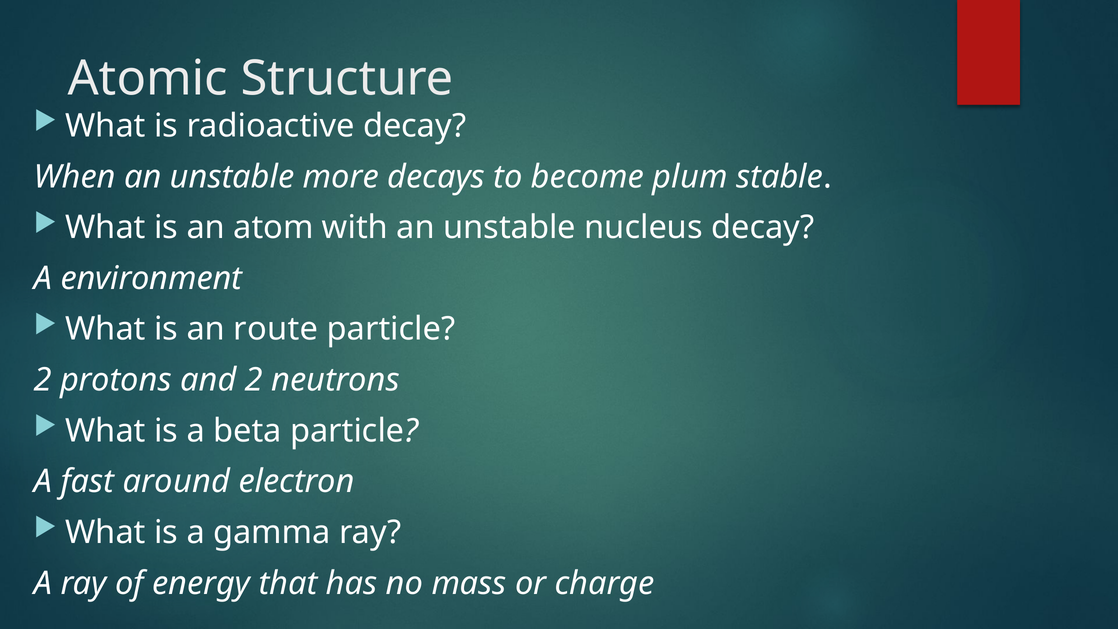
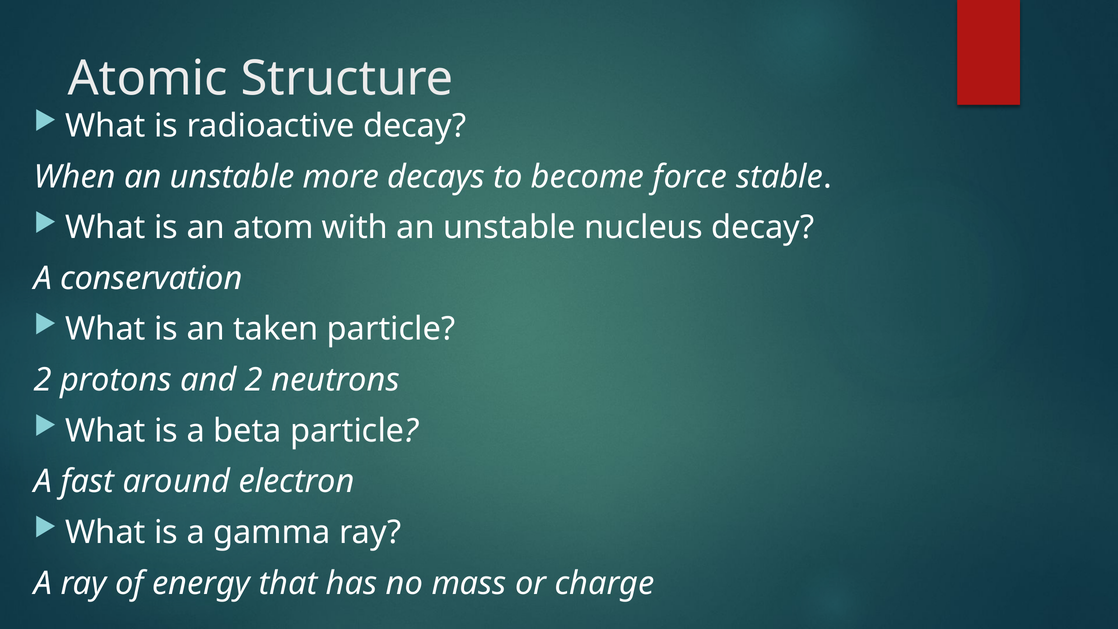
plum: plum -> force
environment: environment -> conservation
route: route -> taken
